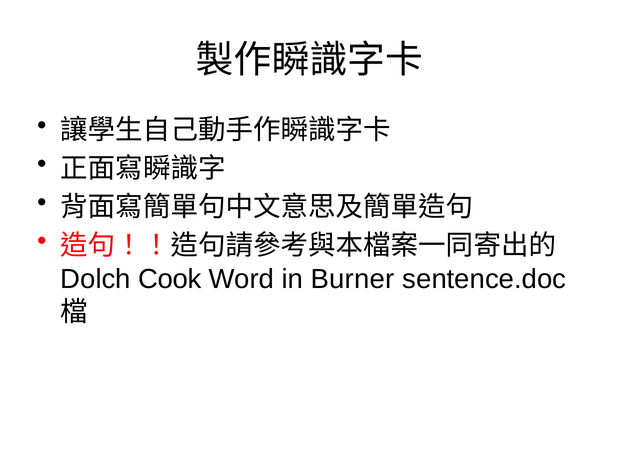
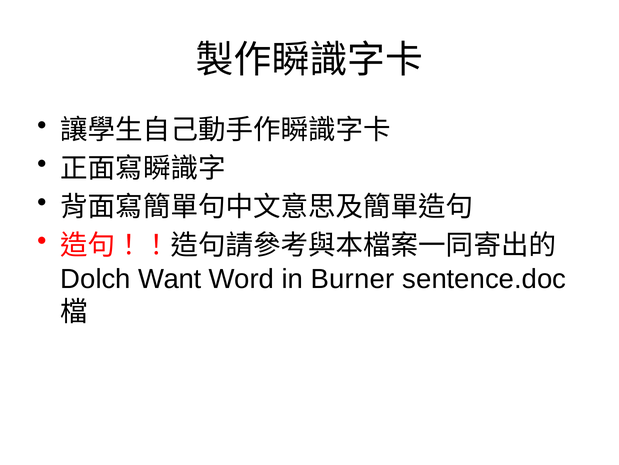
Cook: Cook -> Want
